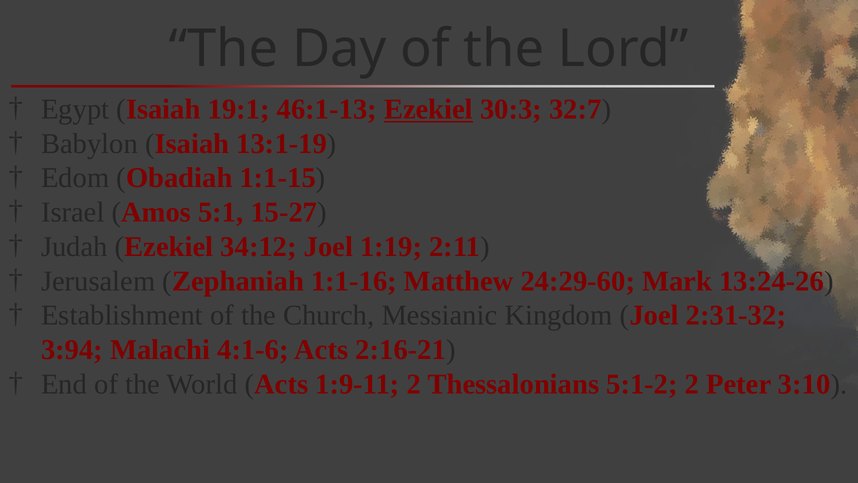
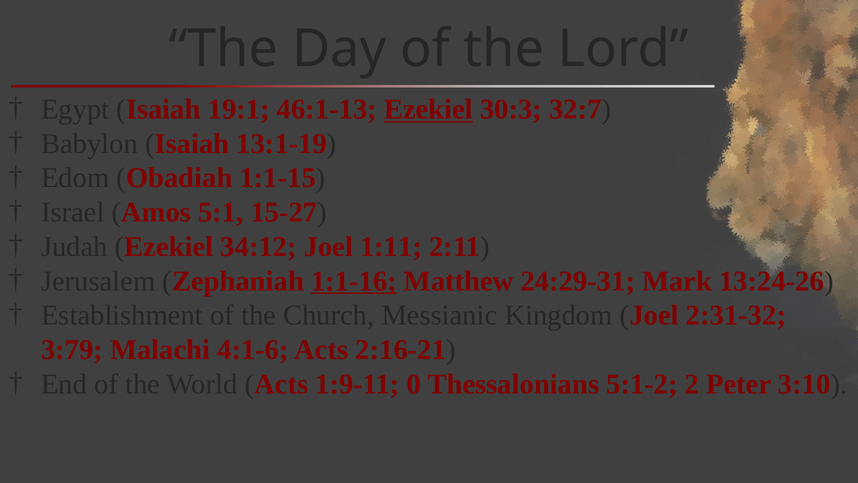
1:19: 1:19 -> 1:11
1:1-16 underline: none -> present
24:29-60: 24:29-60 -> 24:29-31
3:94: 3:94 -> 3:79
1:9-11 2: 2 -> 0
